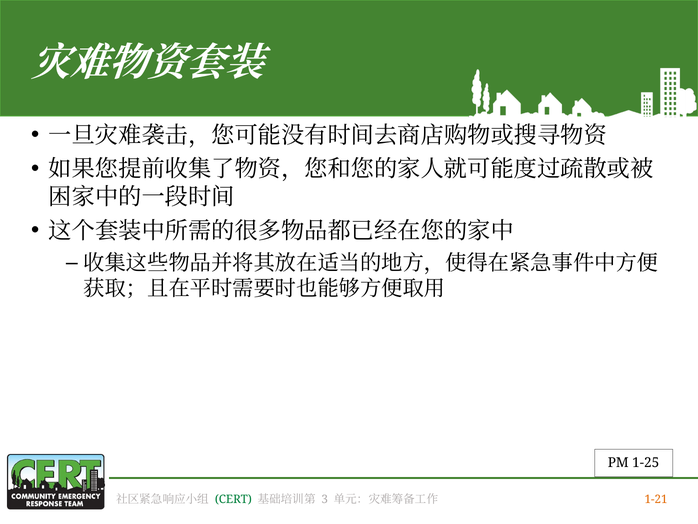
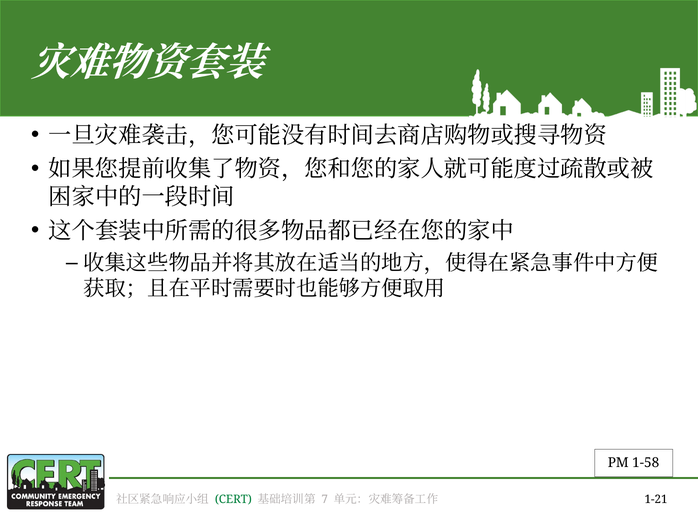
1-25: 1-25 -> 1-58
3: 3 -> 7
1-21 colour: orange -> black
